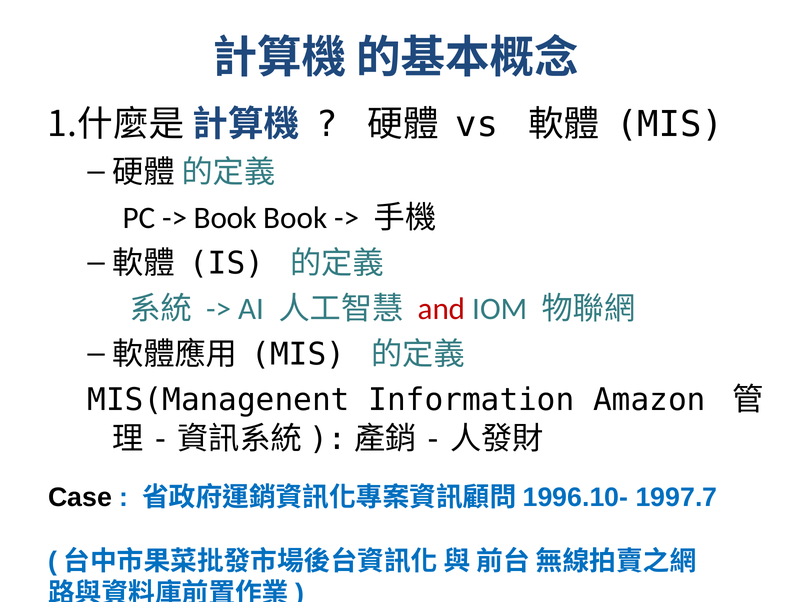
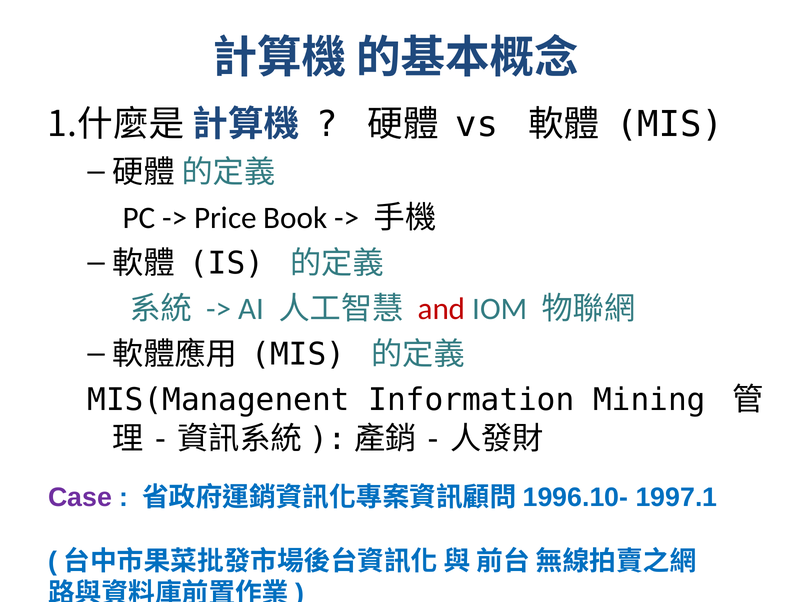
Book at (226, 218): Book -> Price
Amazon: Amazon -> Mining
Case colour: black -> purple
1997.7: 1997.7 -> 1997.1
